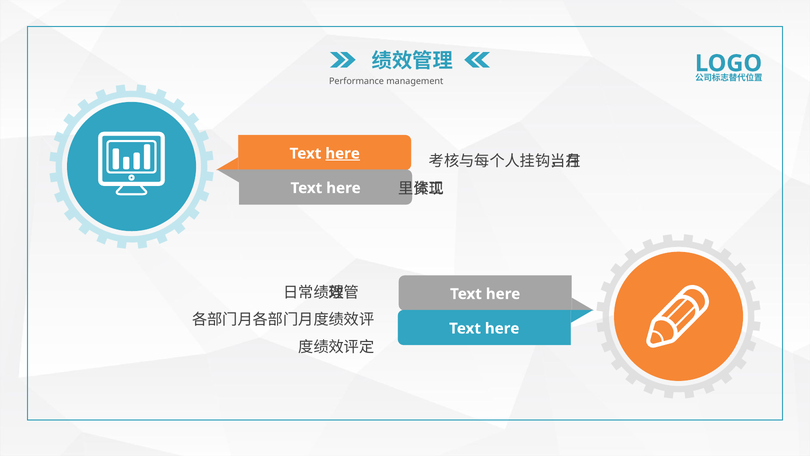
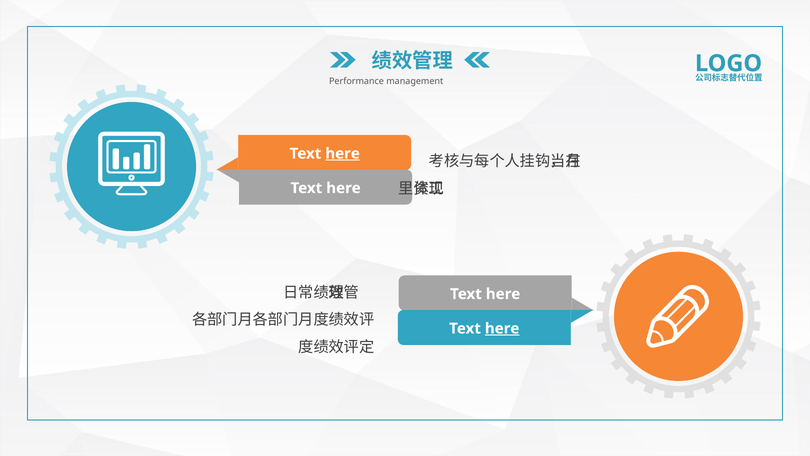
here at (502, 328) underline: none -> present
